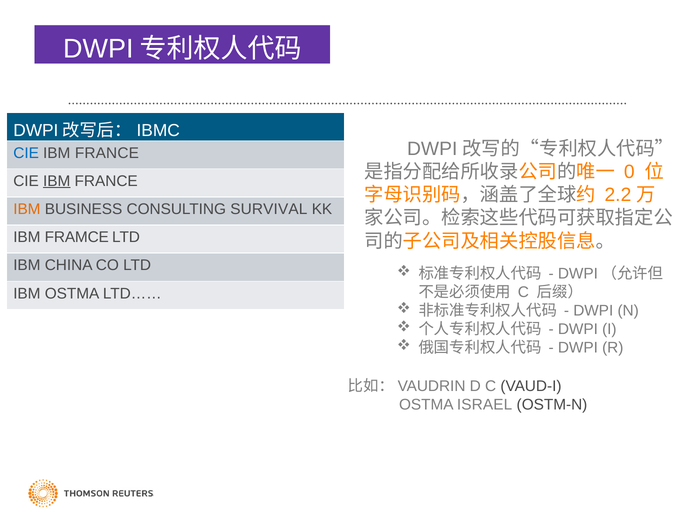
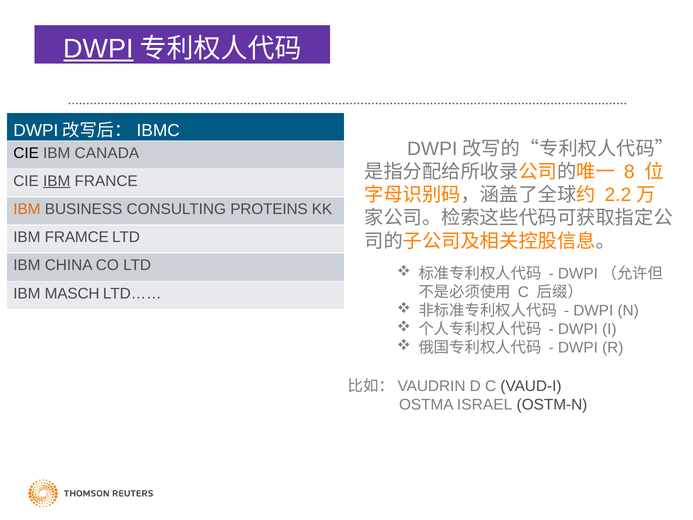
DWPI at (98, 49) underline: none -> present
CIE at (26, 153) colour: blue -> black
FRANCE at (107, 153): FRANCE -> CANADA
0: 0 -> 8
SURVIVAL: SURVIVAL -> PROTEINS
IBM OSTMA: OSTMA -> MASCH
